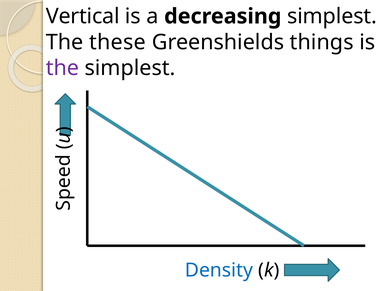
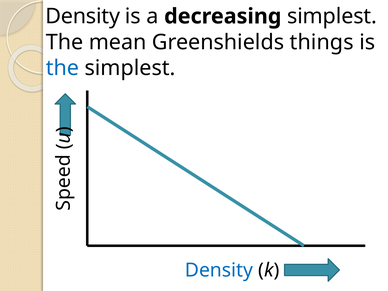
Vertical at (83, 16): Vertical -> Density
these: these -> mean
the at (62, 68) colour: purple -> blue
